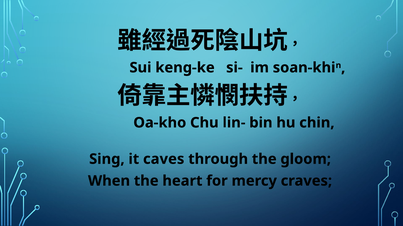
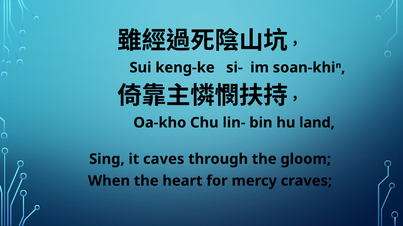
chin: chin -> land
